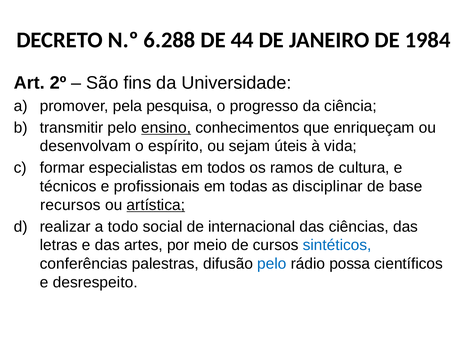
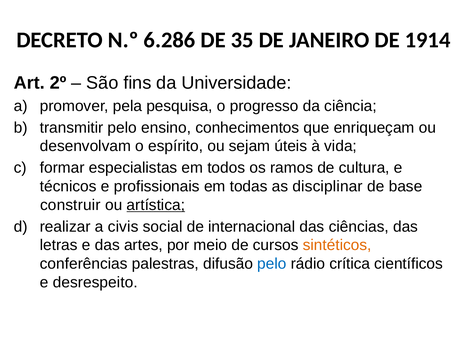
6.288: 6.288 -> 6.286
44: 44 -> 35
1984: 1984 -> 1914
ensino underline: present -> none
recursos: recursos -> construir
todo: todo -> civis
sintéticos colour: blue -> orange
possa: possa -> crítica
